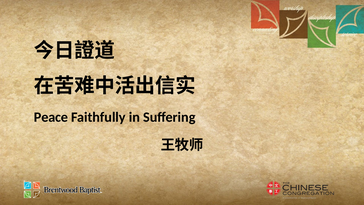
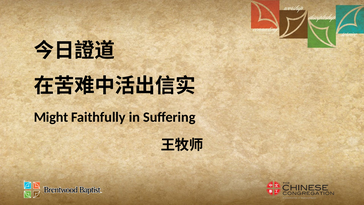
Peace: Peace -> Might
